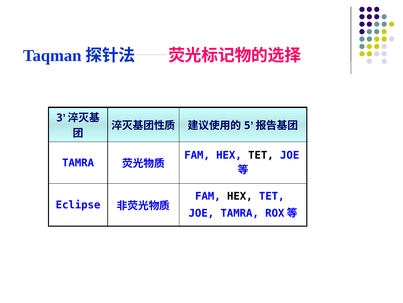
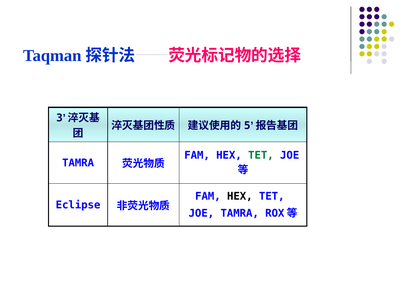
TET at (261, 155) colour: black -> green
